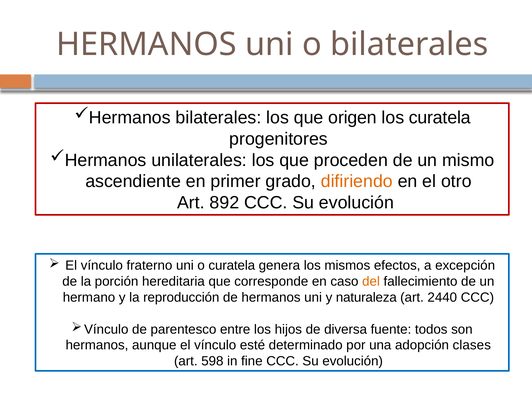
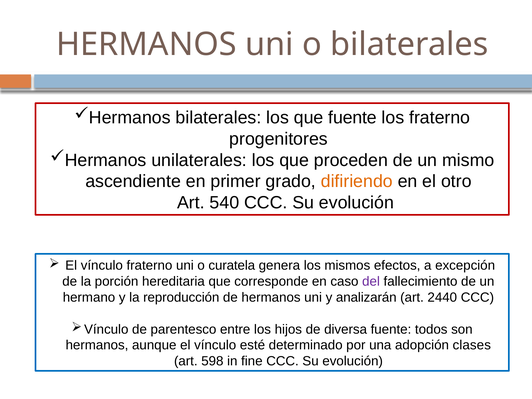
que origen: origen -> fuente
los curatela: curatela -> fraterno
892: 892 -> 540
del colour: orange -> purple
naturaleza: naturaleza -> analizarán
